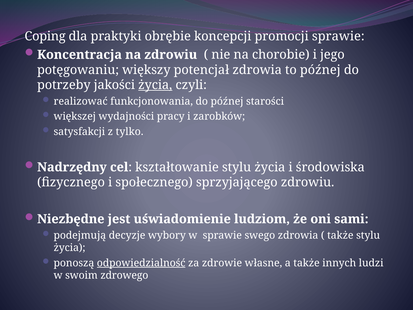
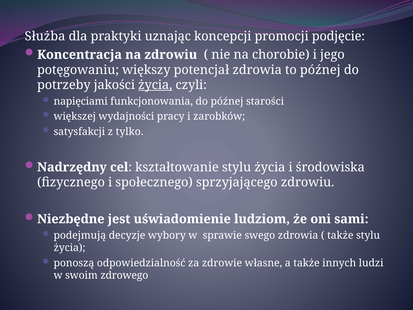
Coping: Coping -> Służba
obrębie: obrębie -> uznając
promocji sprawie: sprawie -> podjęcie
realizować: realizować -> napięciami
odpowiedzialność underline: present -> none
